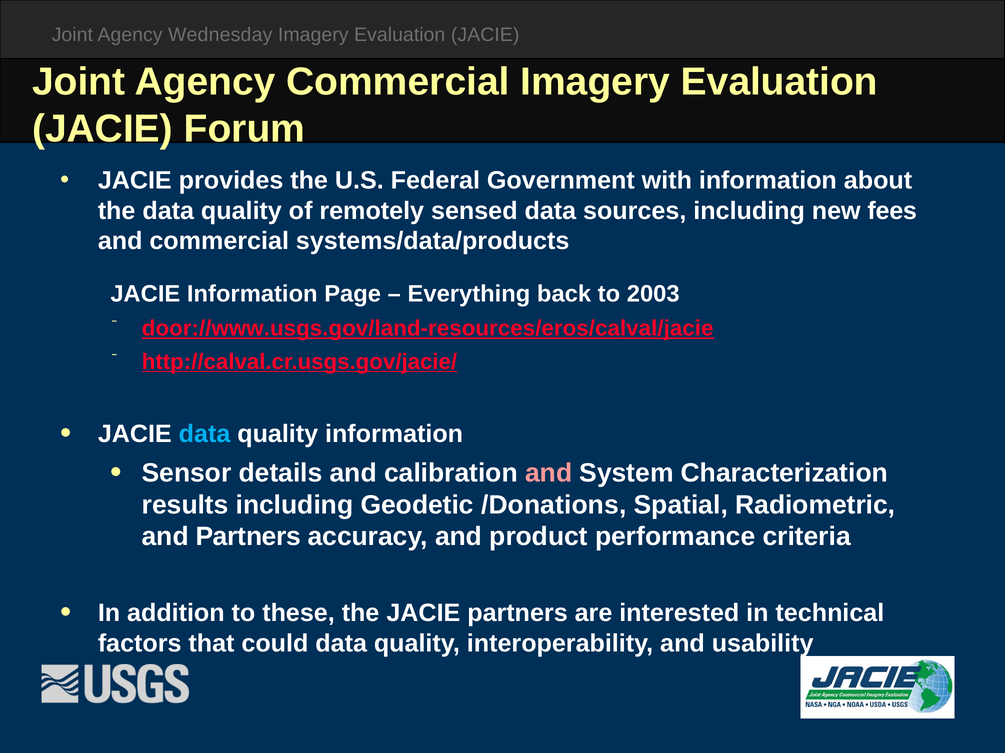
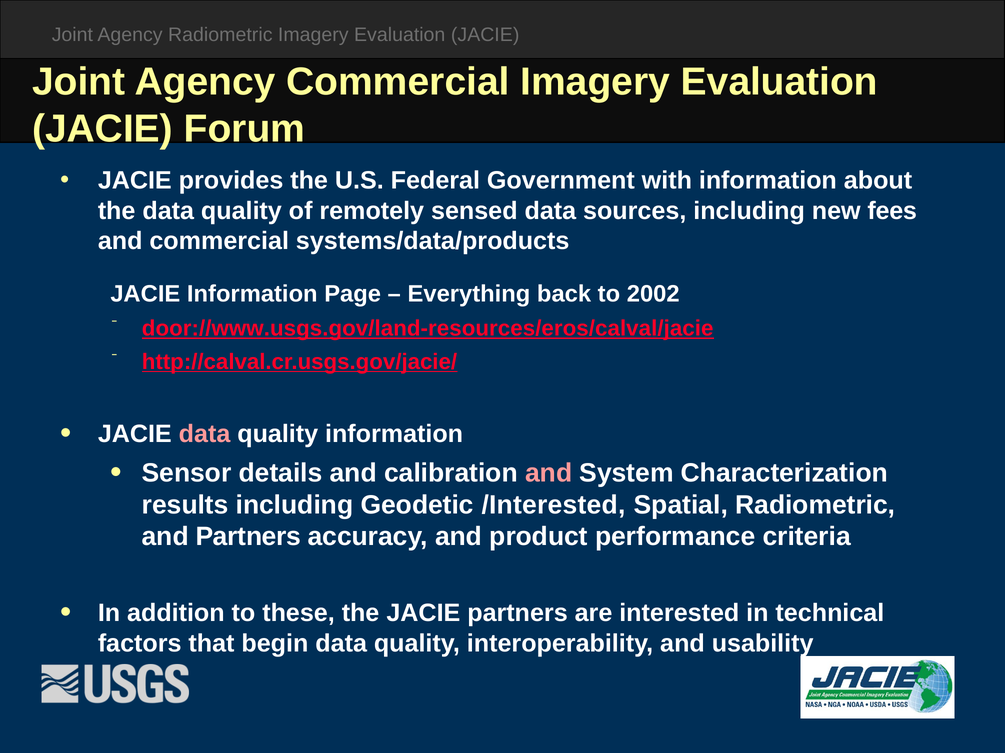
Agency Wednesday: Wednesday -> Radiometric
2003: 2003 -> 2002
data at (205, 434) colour: light blue -> pink
/Donations: /Donations -> /Interested
could: could -> begin
